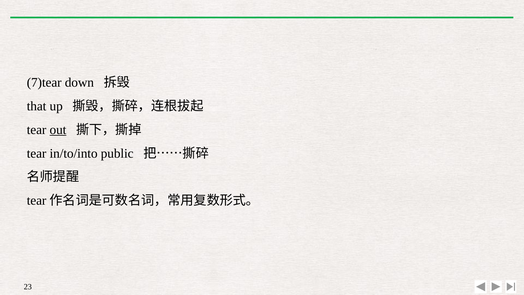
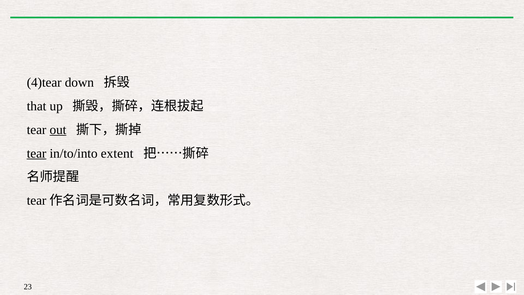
7)tear: 7)tear -> 4)tear
tear at (37, 153) underline: none -> present
public: public -> extent
